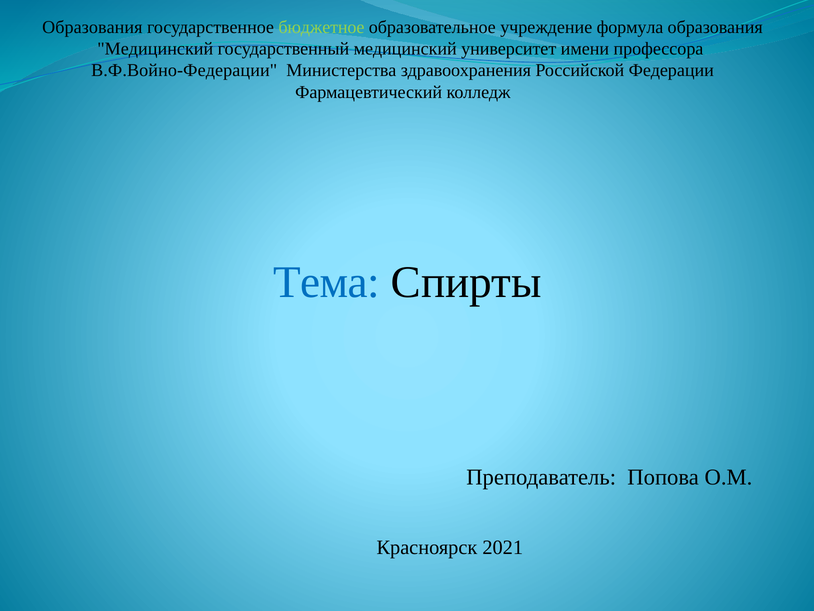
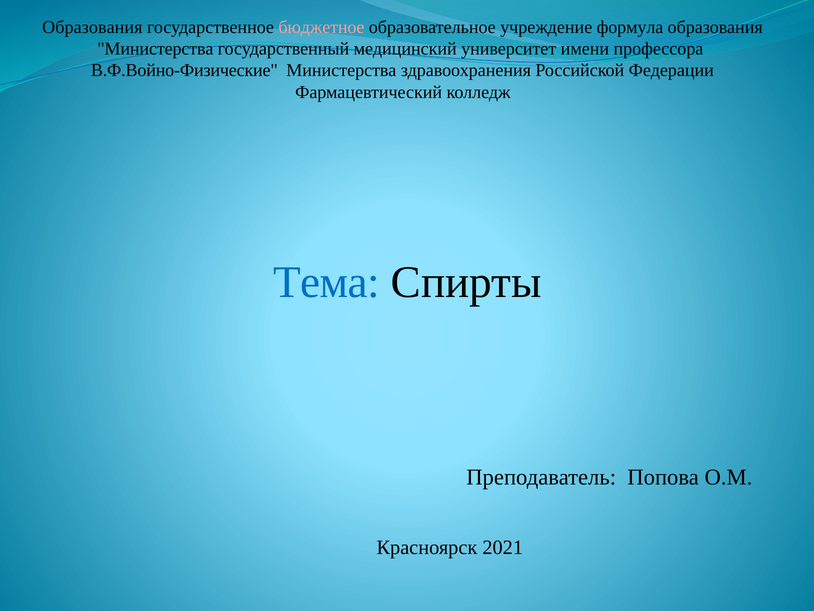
бюджетное colour: light green -> pink
Медицинский at (155, 49): Медицинский -> Министерства
В.Ф.Войно-Федерации: В.Ф.Войно-Федерации -> В.Ф.Войно-Физические
